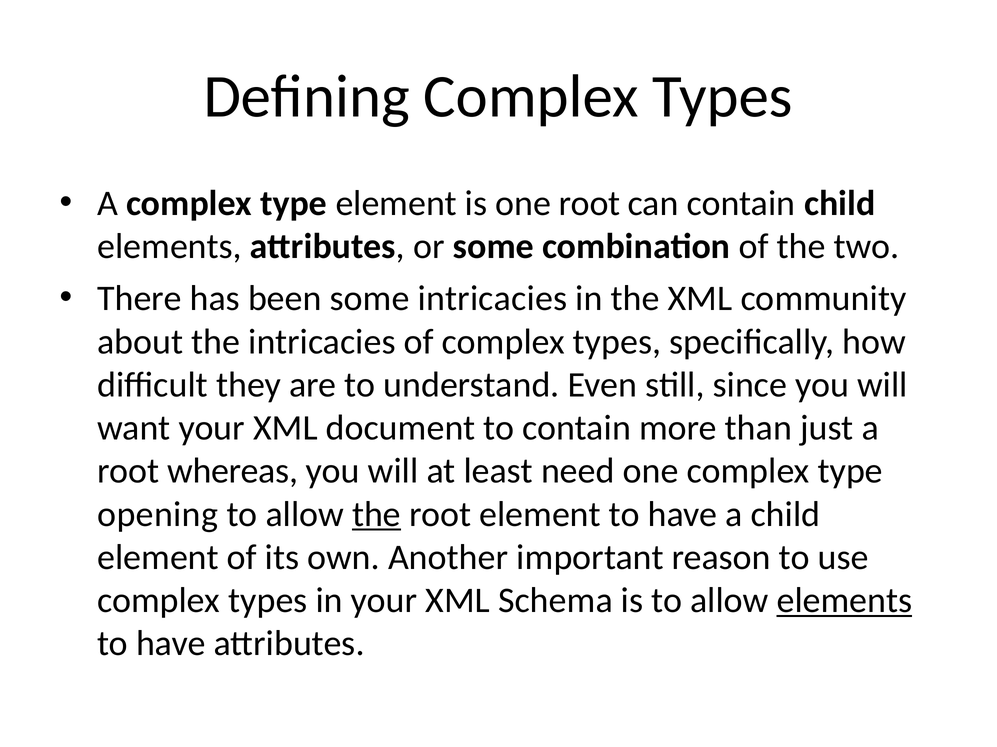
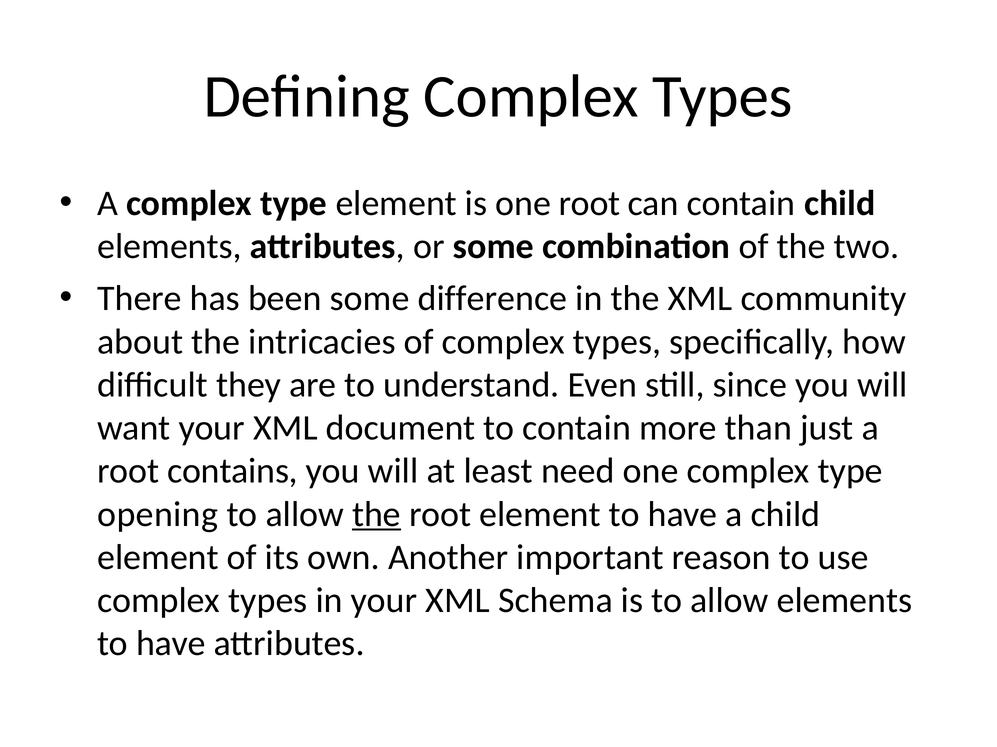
some intricacies: intricacies -> difference
whereas: whereas -> contains
elements at (844, 601) underline: present -> none
